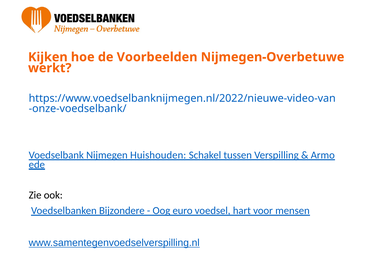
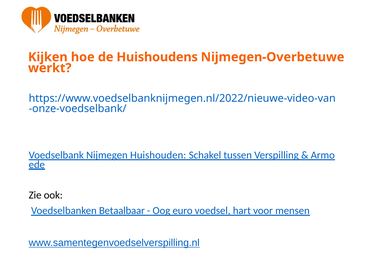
Voorbeelden: Voorbeelden -> Huishoudens
Bijzondere: Bijzondere -> Betaalbaar
